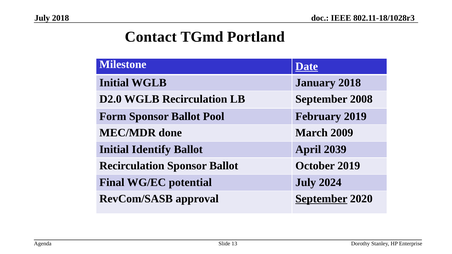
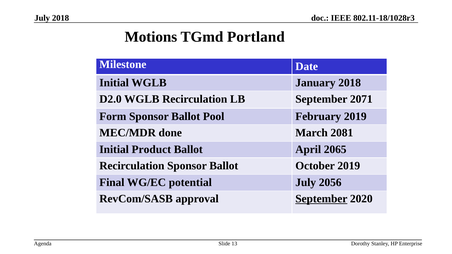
Contact: Contact -> Motions
Date underline: present -> none
2008: 2008 -> 2071
2009: 2009 -> 2081
Identify: Identify -> Product
2039: 2039 -> 2065
2024: 2024 -> 2056
